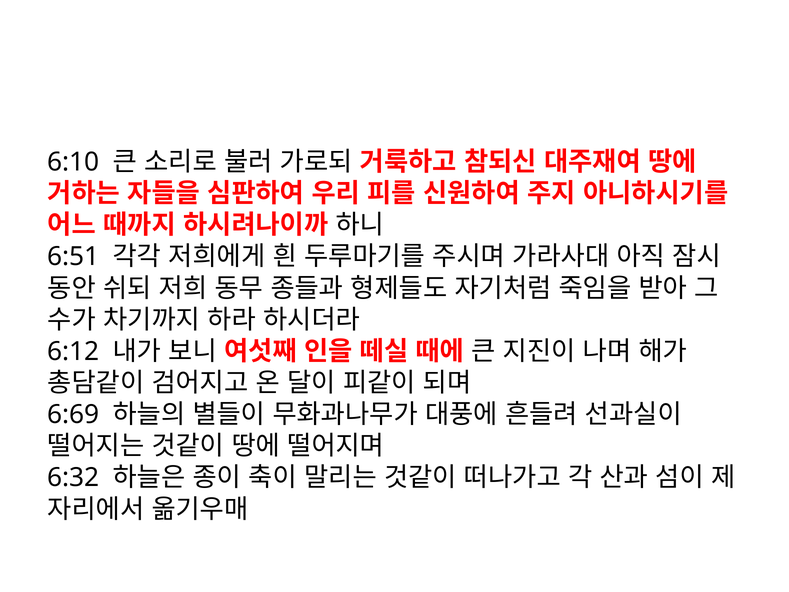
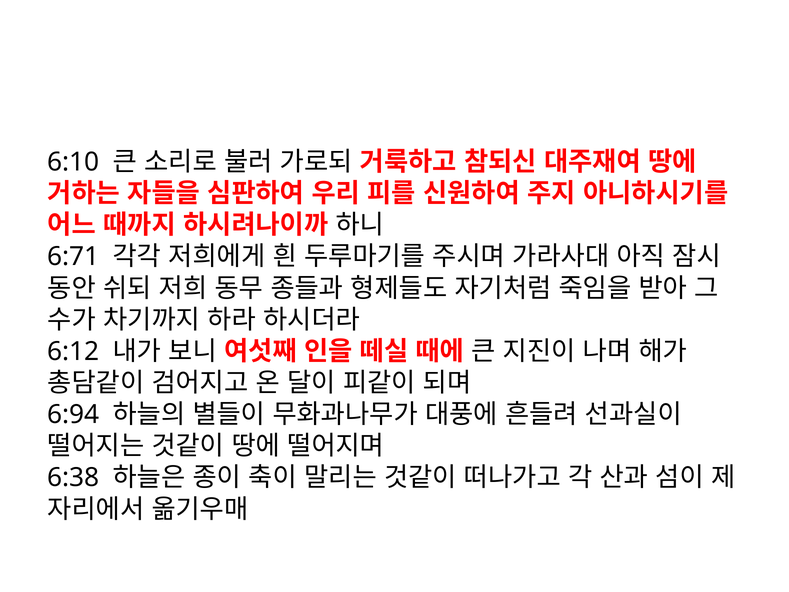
6:51: 6:51 -> 6:71
6:69: 6:69 -> 6:94
6:32: 6:32 -> 6:38
